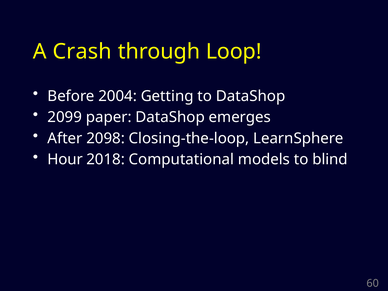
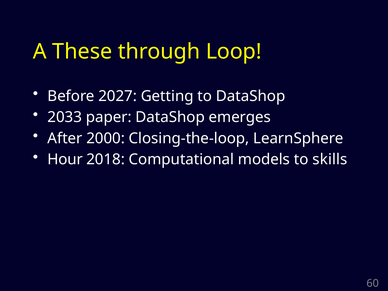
Crash: Crash -> These
2004: 2004 -> 2027
2099: 2099 -> 2033
2098: 2098 -> 2000
blind: blind -> skills
